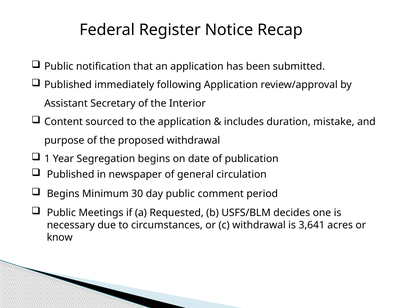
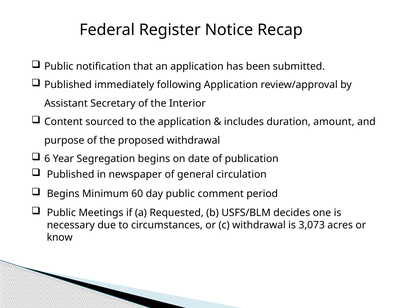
mistake: mistake -> amount
1: 1 -> 6
30: 30 -> 60
3,641: 3,641 -> 3,073
